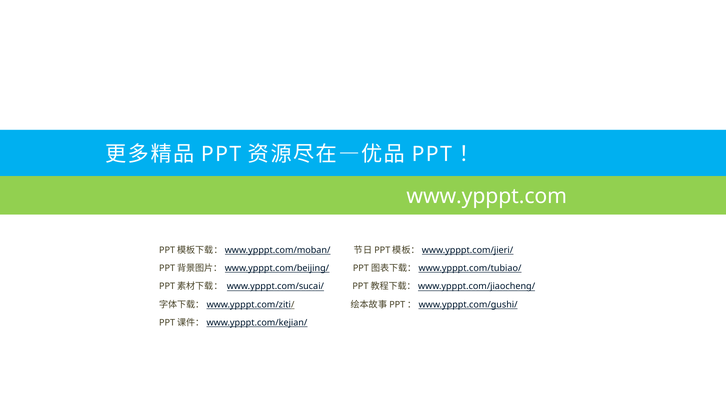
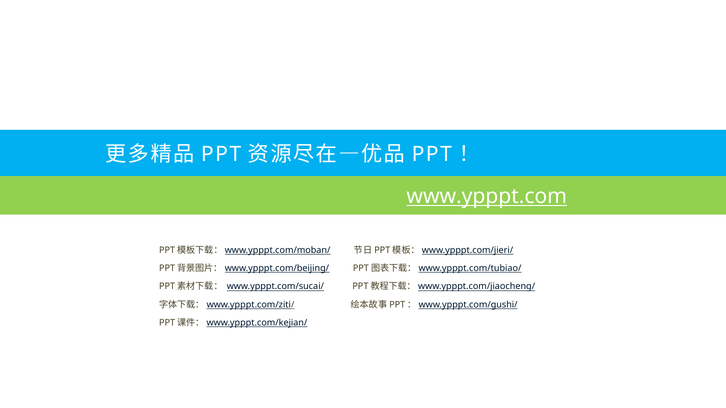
www.ypppt.com underline: none -> present
